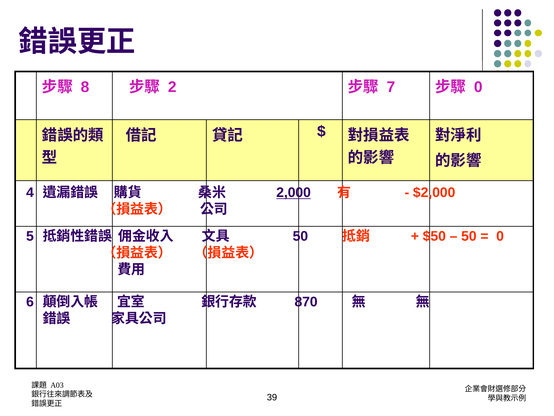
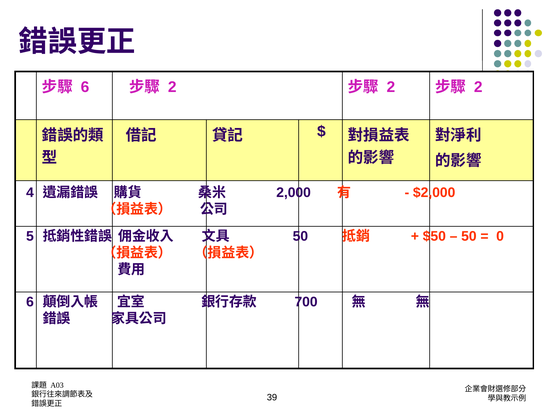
8 at (85, 87): 8 -> 6
7 at (391, 87): 7 -> 2
0 at (478, 87): 0 -> 2
2,000 underline: present -> none
870: 870 -> 700
